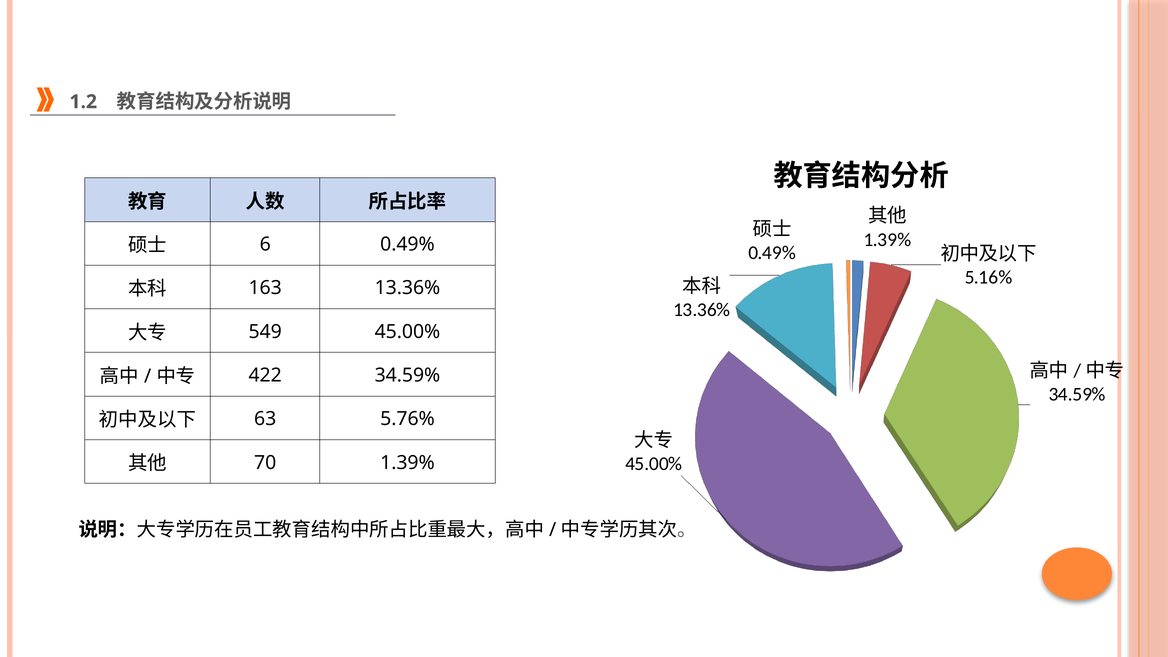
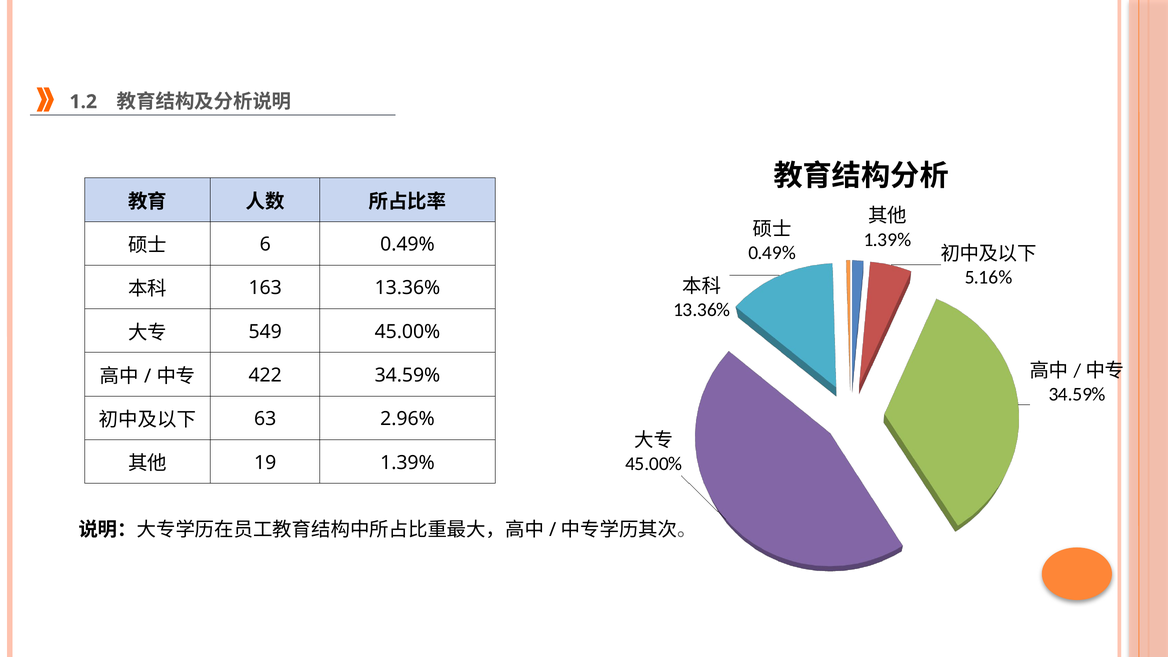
5.76%: 5.76% -> 2.96%
70: 70 -> 19
